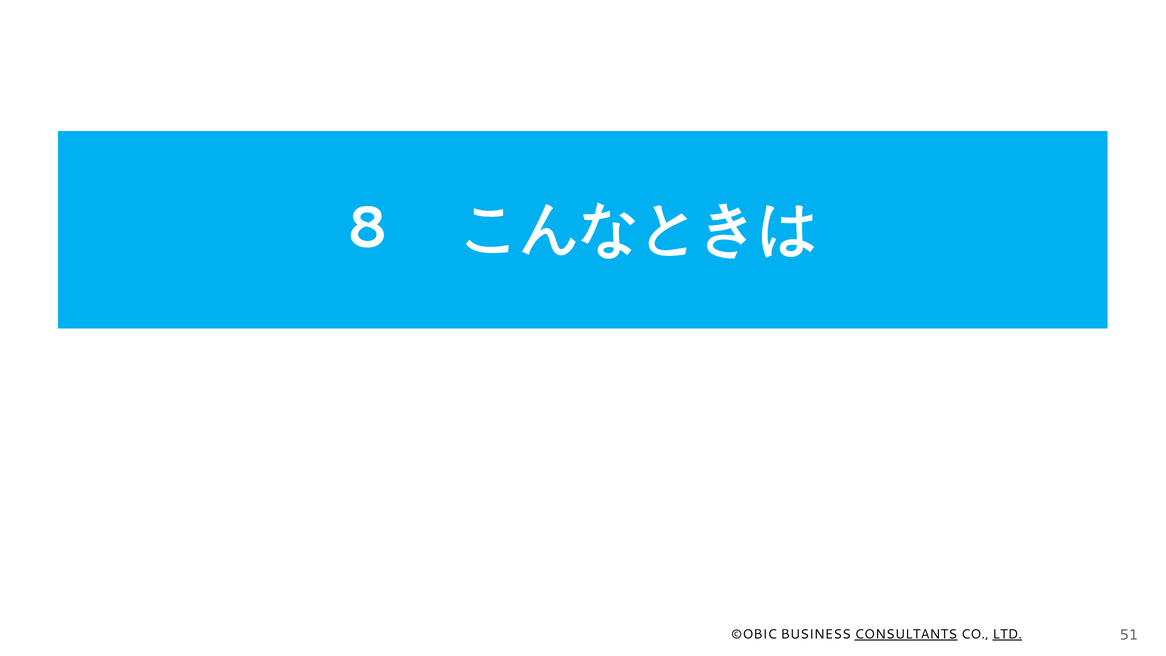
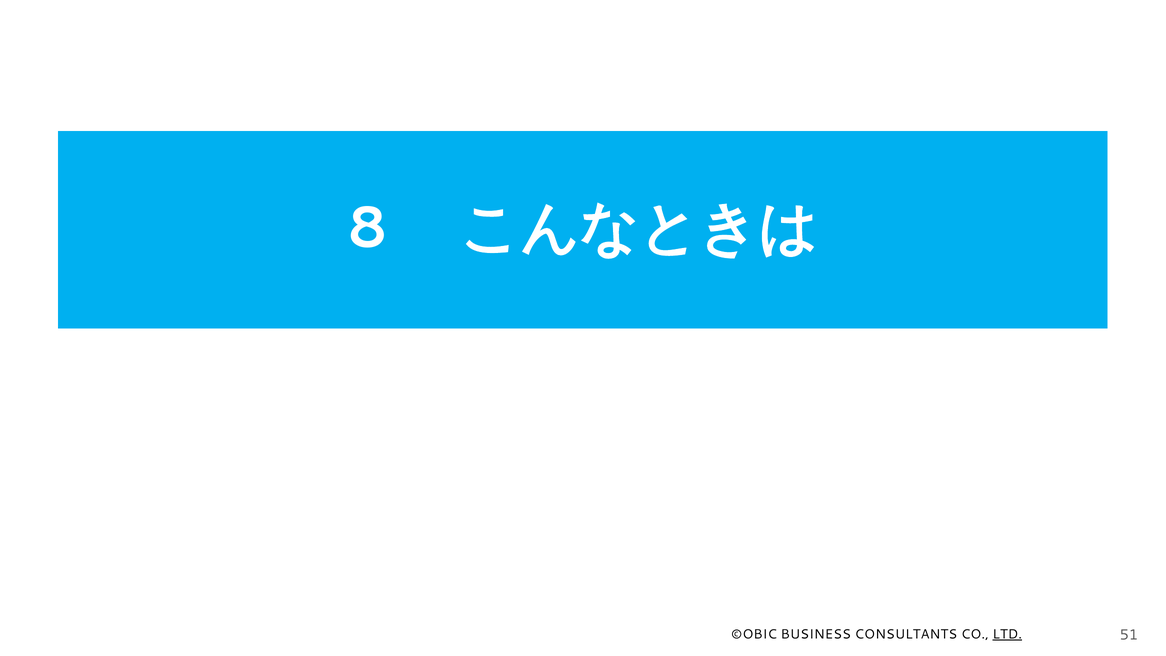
CONSULTANTS underline: present -> none
